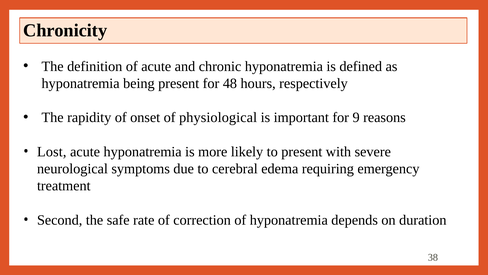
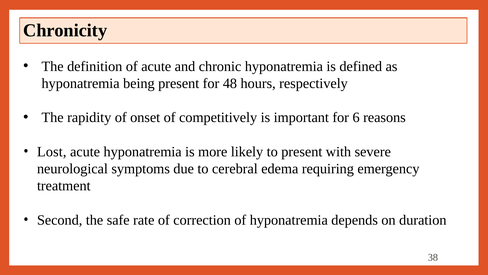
physiological: physiological -> competitively
9: 9 -> 6
